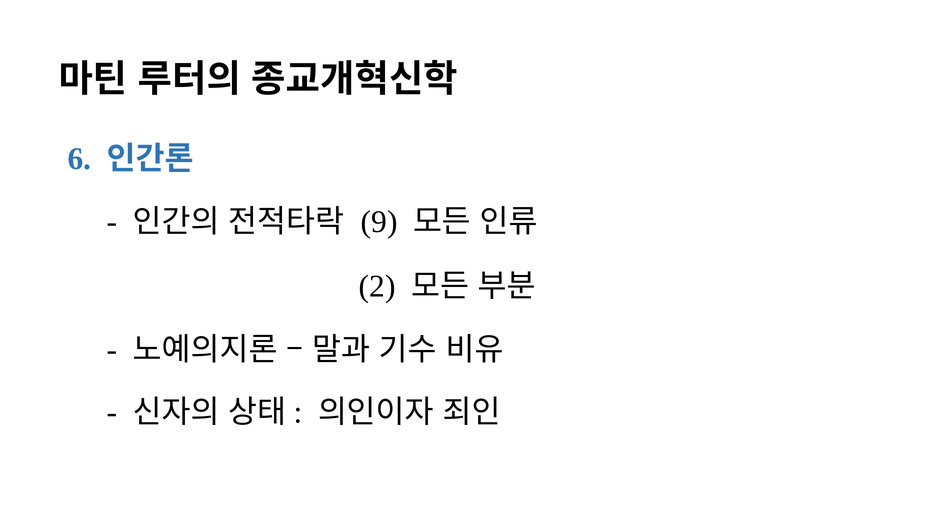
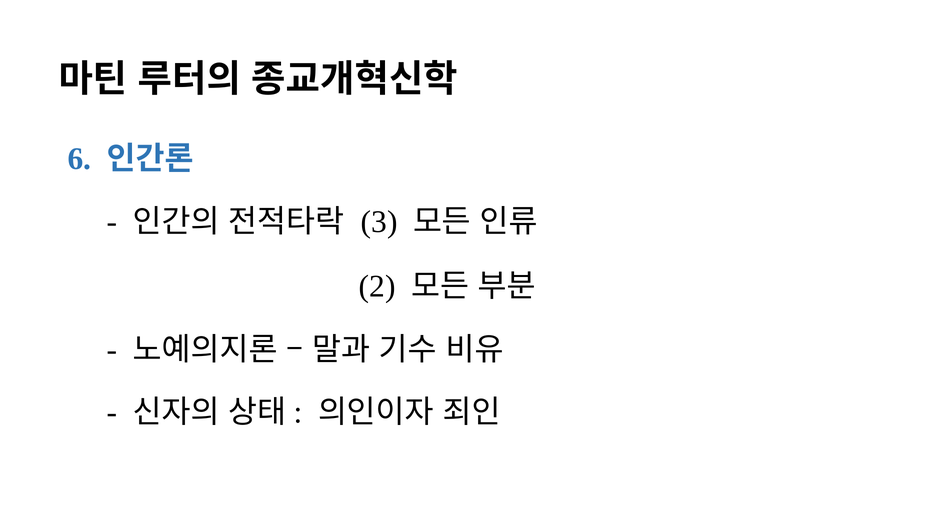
9: 9 -> 3
